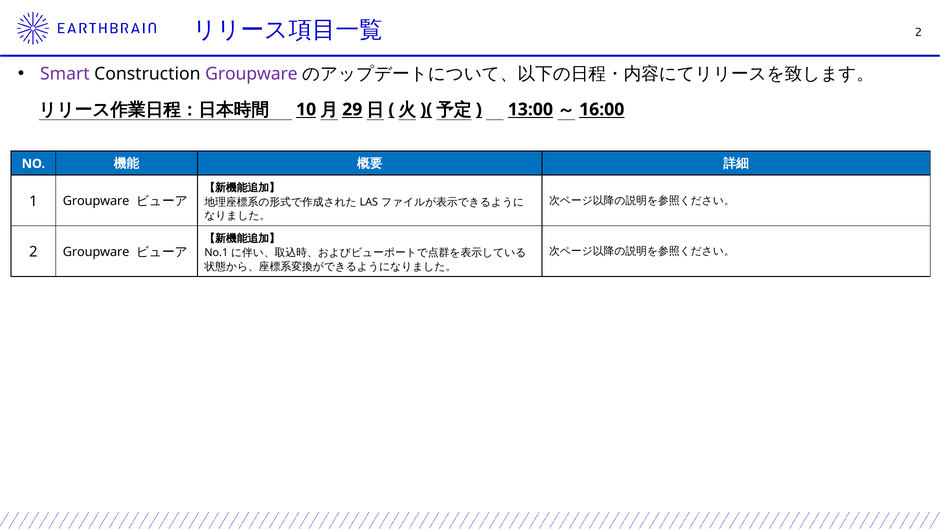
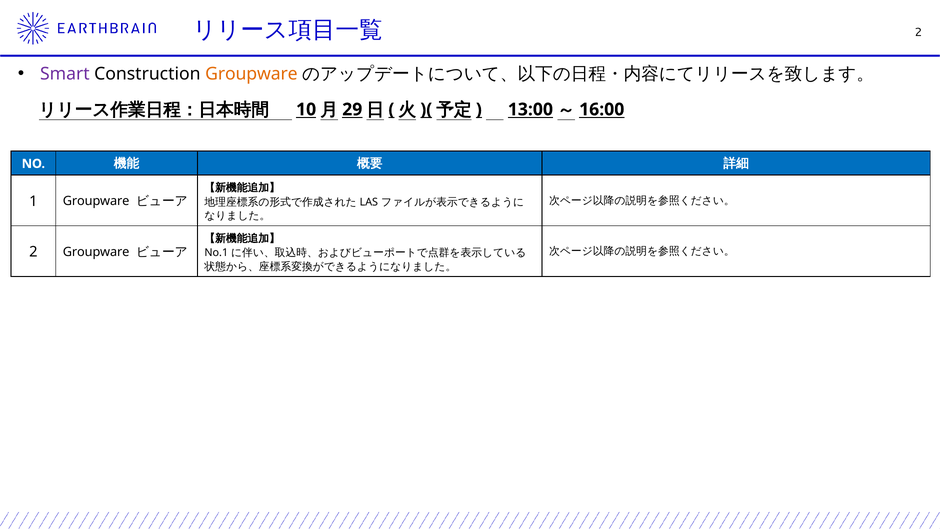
Groupware at (251, 74) colour: purple -> orange
